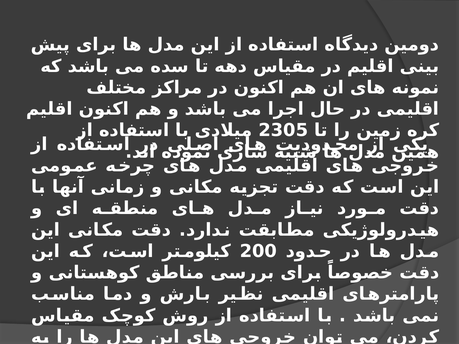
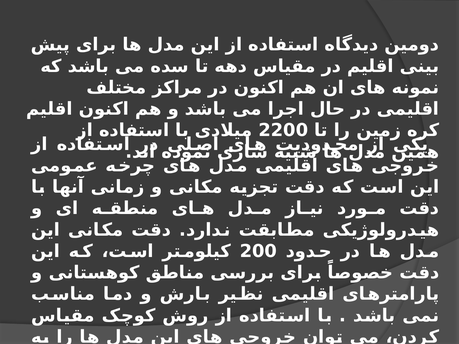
2305: 2305 -> 2200
